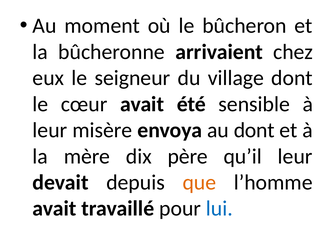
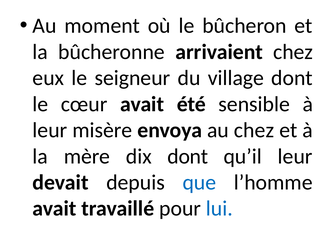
au dont: dont -> chez
dix père: père -> dont
que colour: orange -> blue
